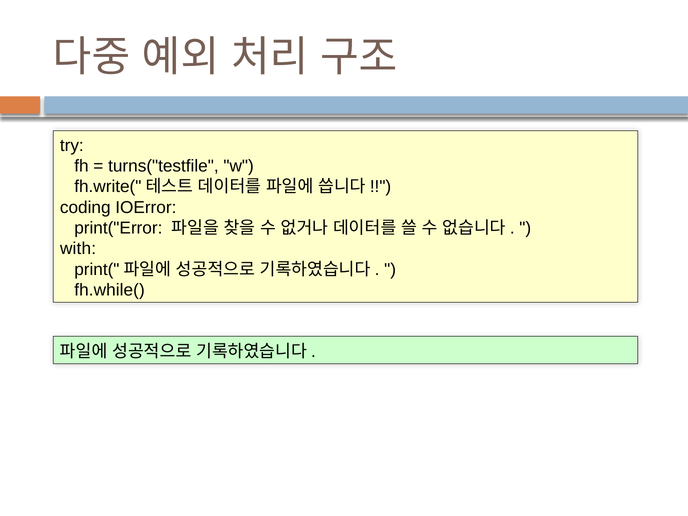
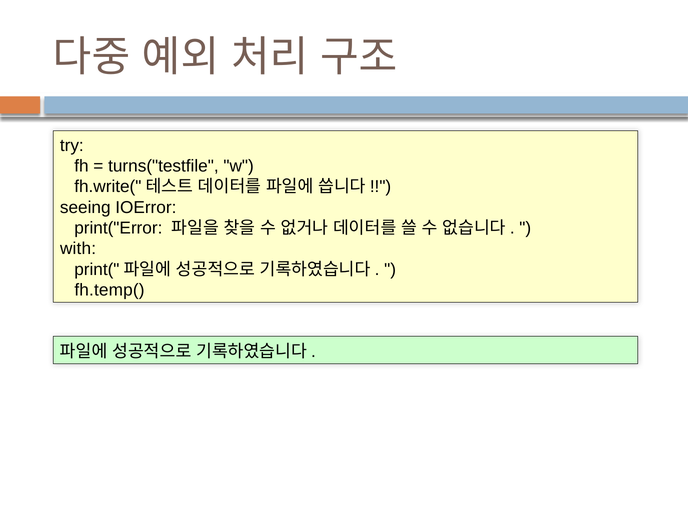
coding: coding -> seeing
fh.while(: fh.while( -> fh.temp(
